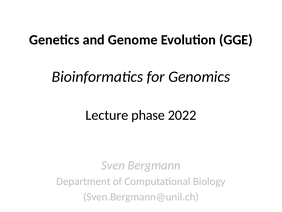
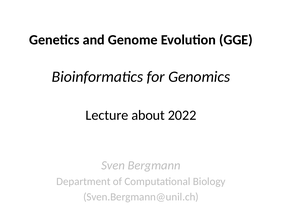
phase: phase -> about
